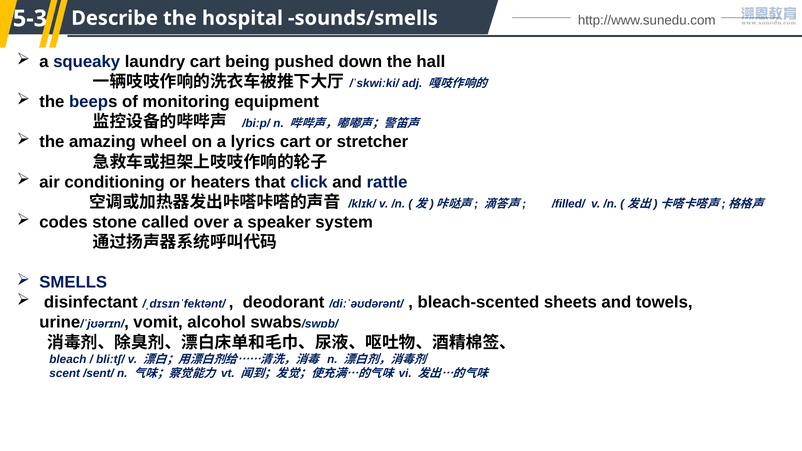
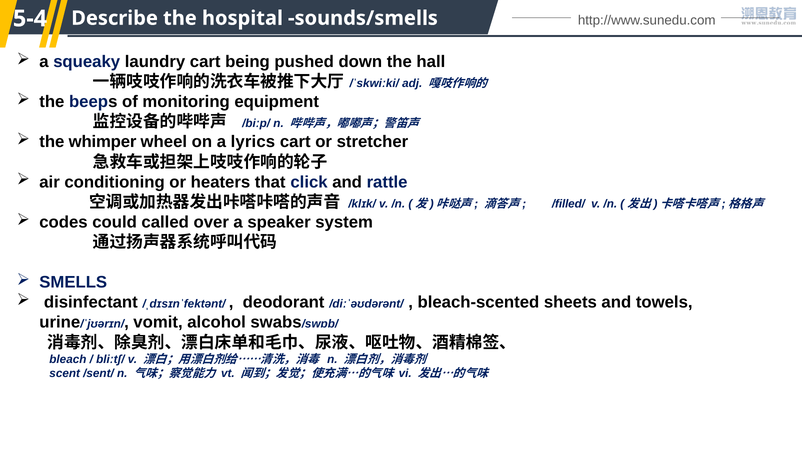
5-3: 5-3 -> 5-4
amazing: amazing -> whimper
stone: stone -> could
